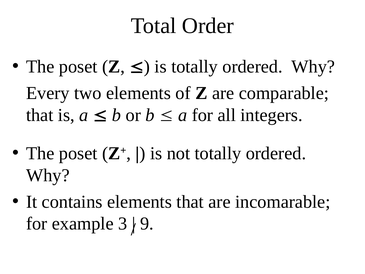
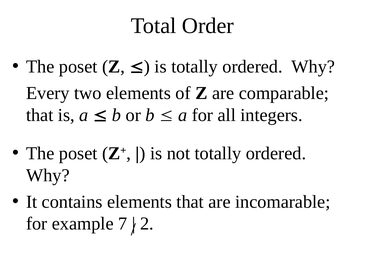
3: 3 -> 7
9: 9 -> 2
